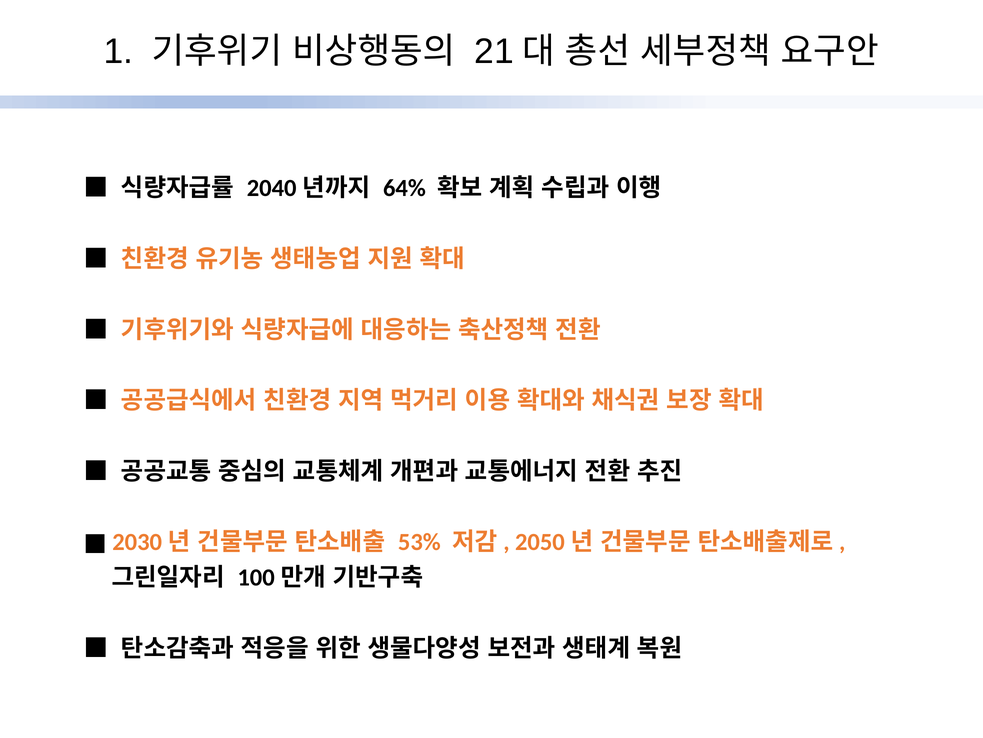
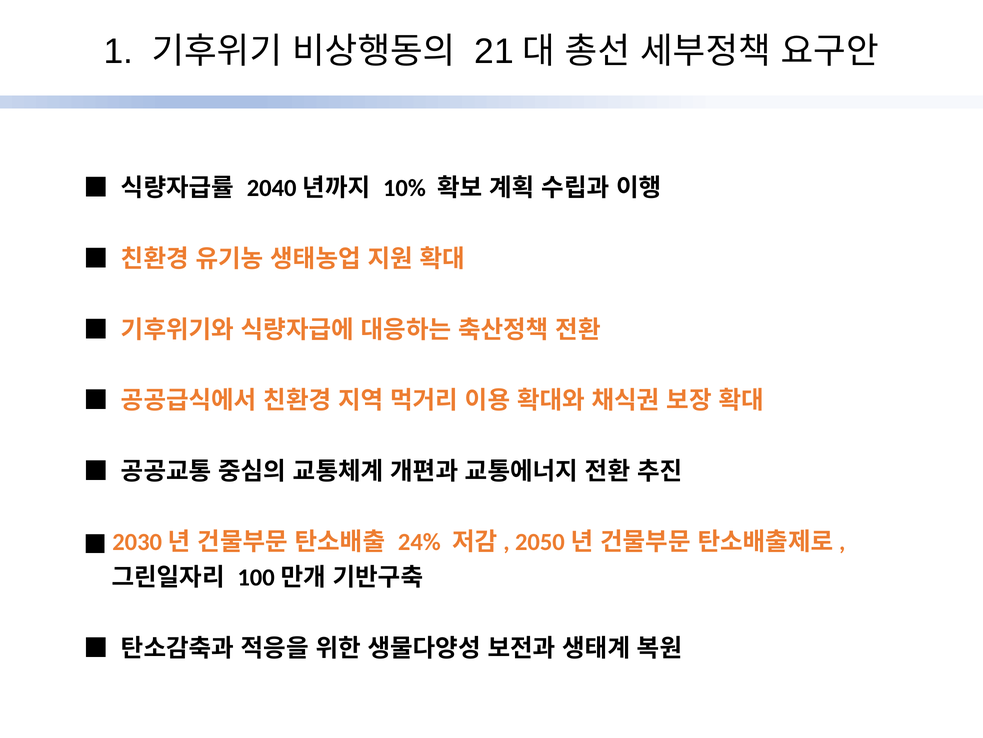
64%: 64% -> 10%
53%: 53% -> 24%
